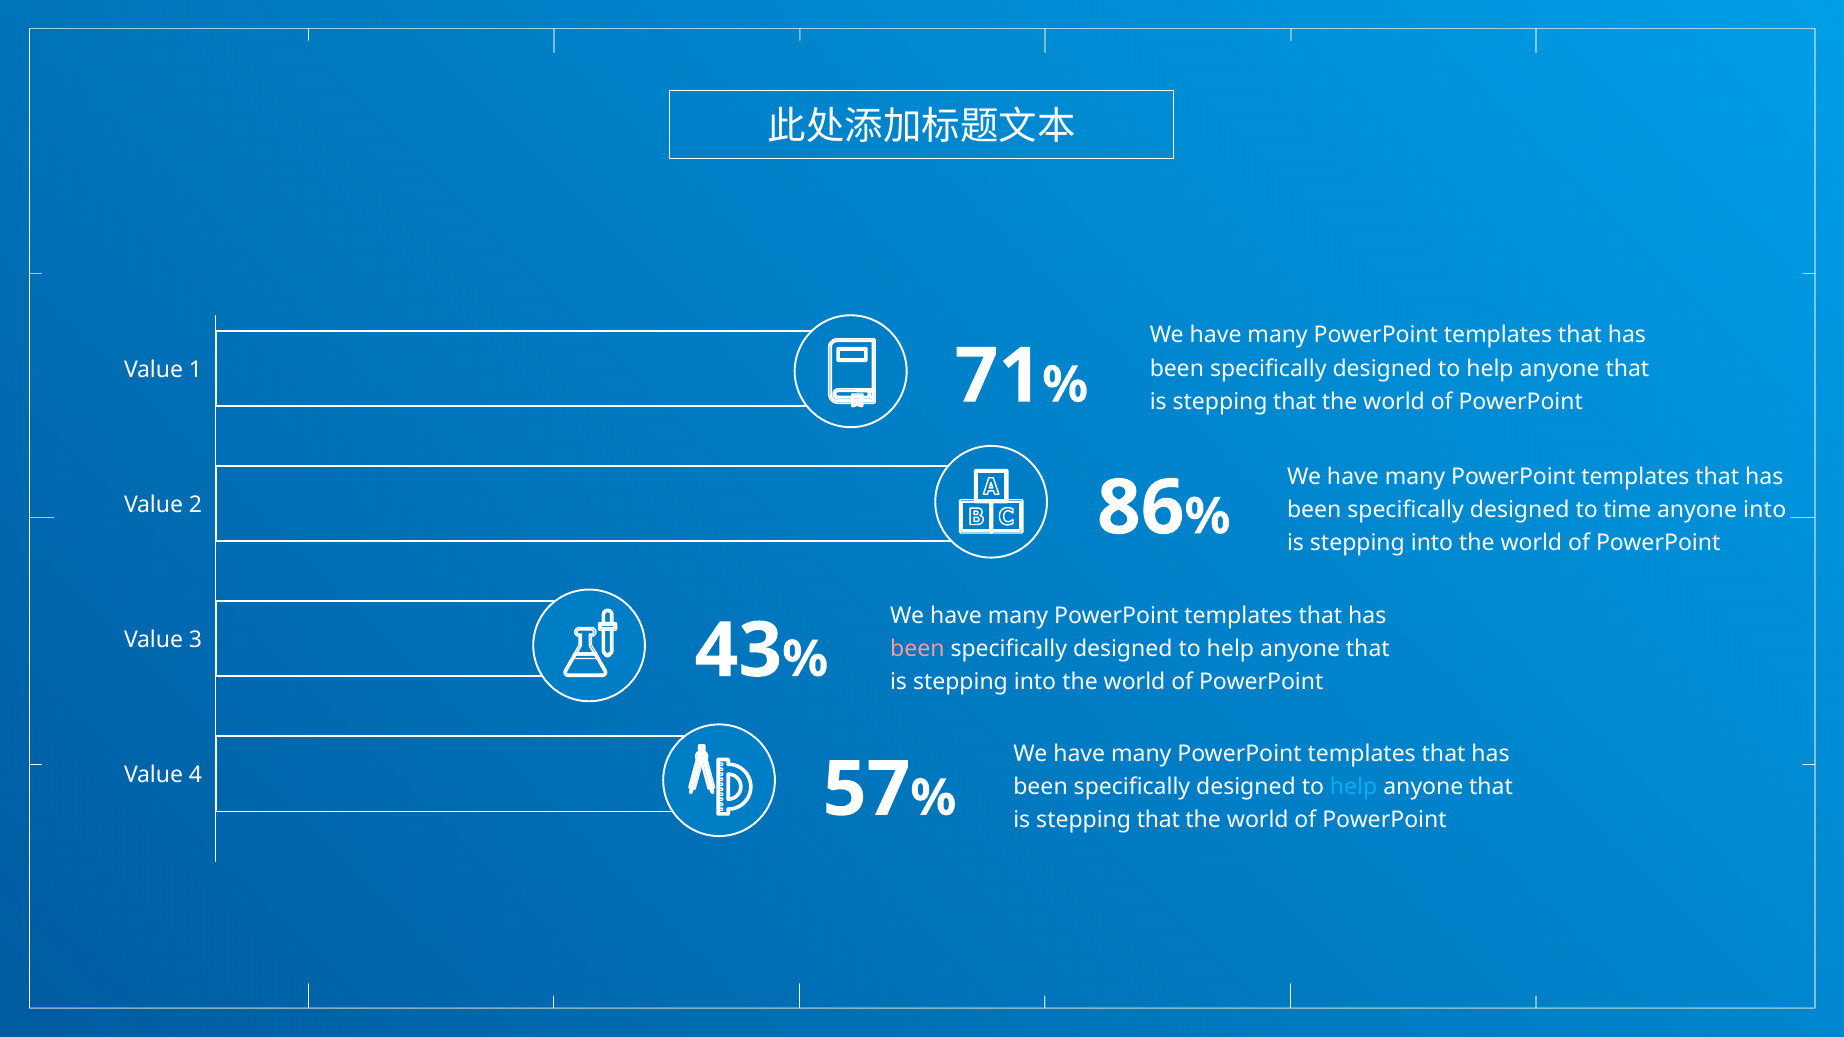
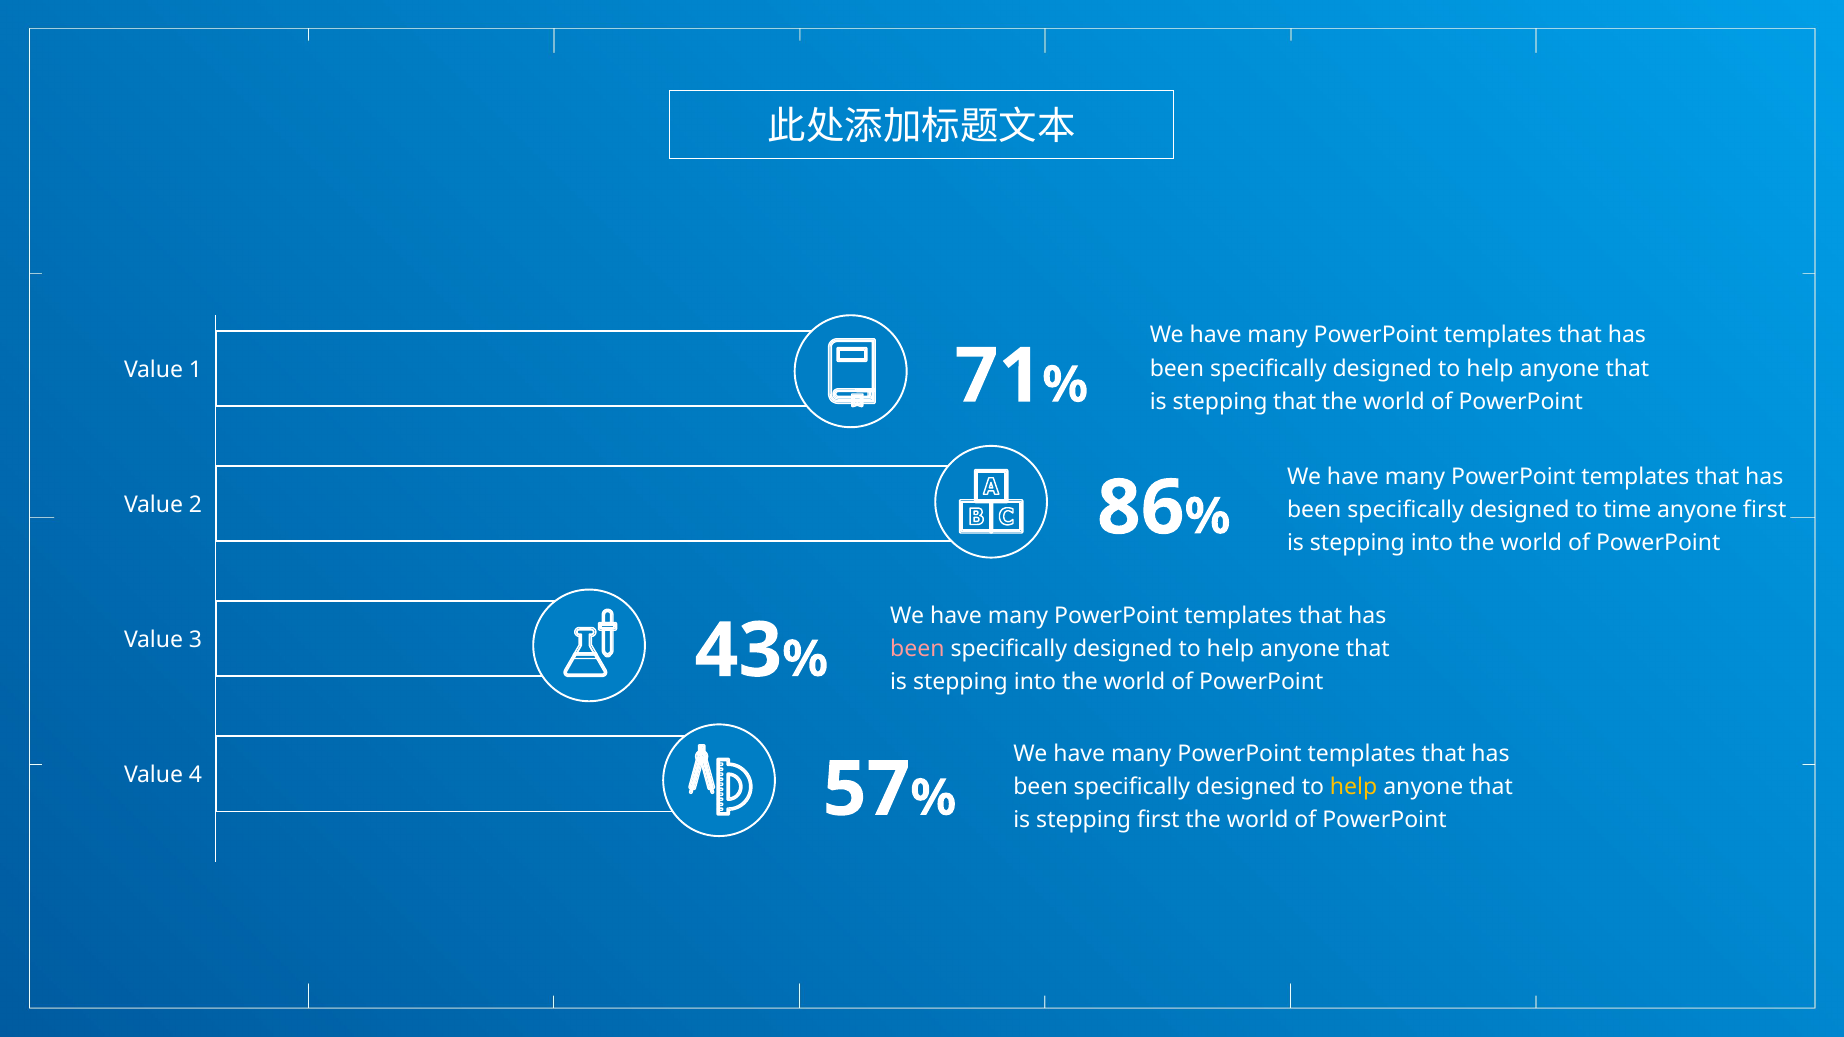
anyone into: into -> first
help at (1354, 787) colour: light blue -> yellow
that at (1158, 820): that -> first
